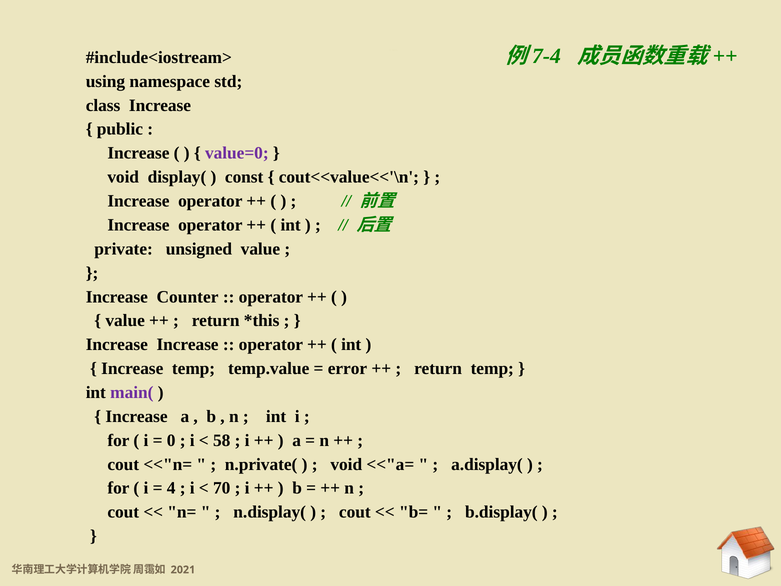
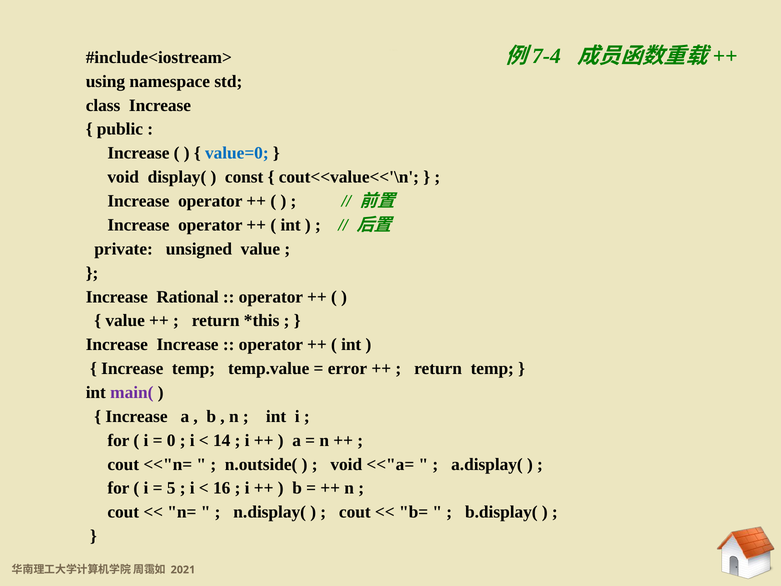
value=0 colour: purple -> blue
Counter: Counter -> Rational
58: 58 -> 14
n.private(: n.private( -> n.outside(
4: 4 -> 5
70: 70 -> 16
